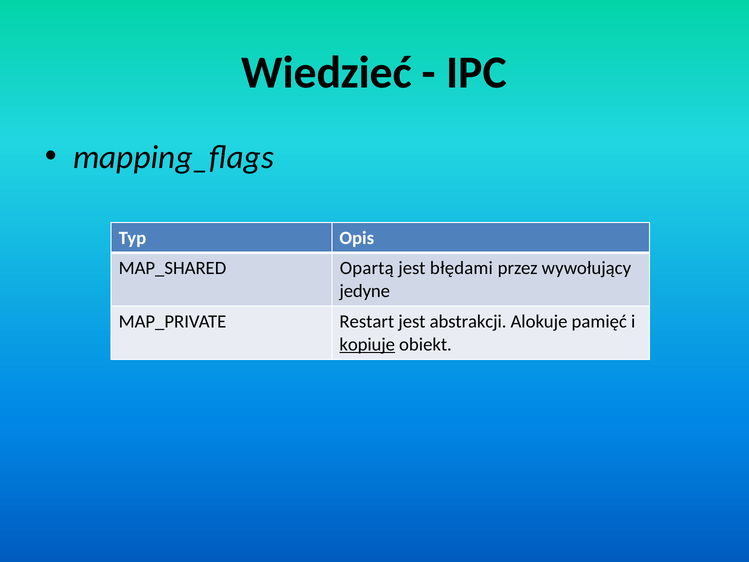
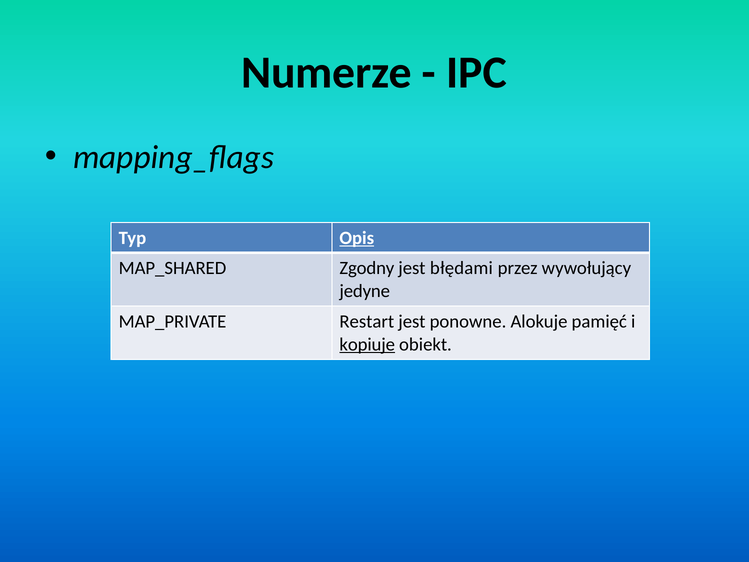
Wiedzieć: Wiedzieć -> Numerze
Opis underline: none -> present
Opartą: Opartą -> Zgodny
abstrakcji: abstrakcji -> ponowne
